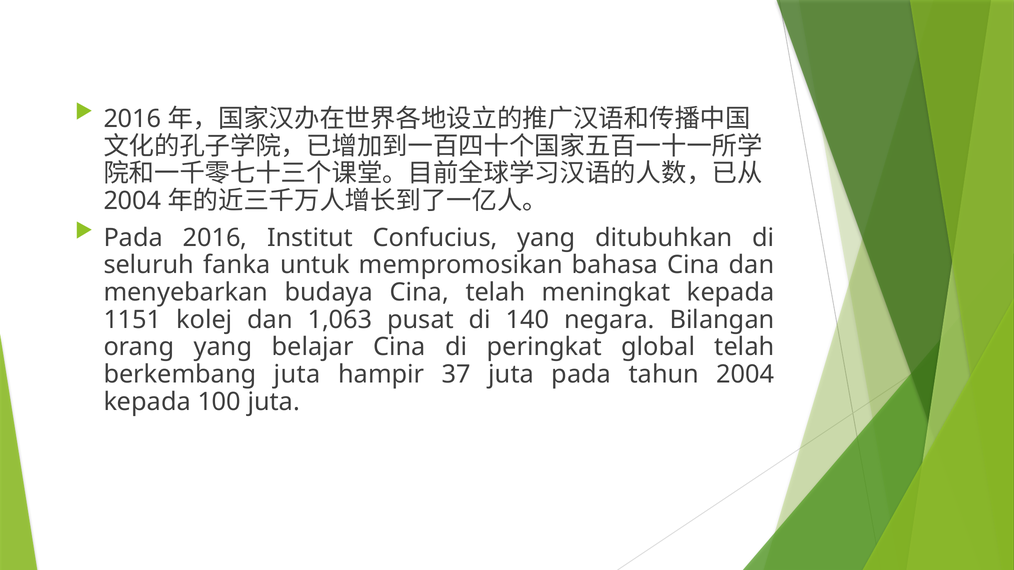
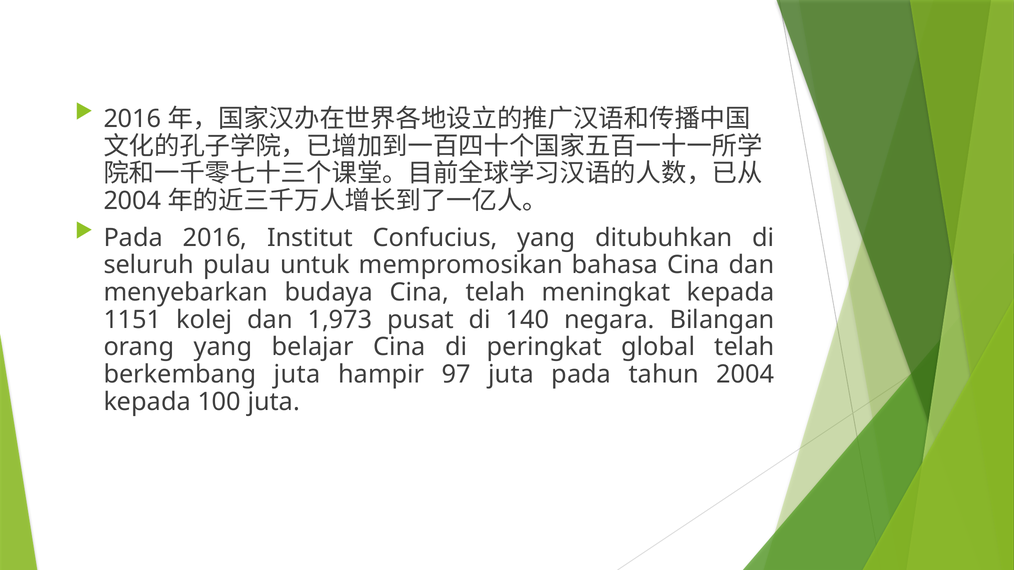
fanka: fanka -> pulau
1,063: 1,063 -> 1,973
37: 37 -> 97
